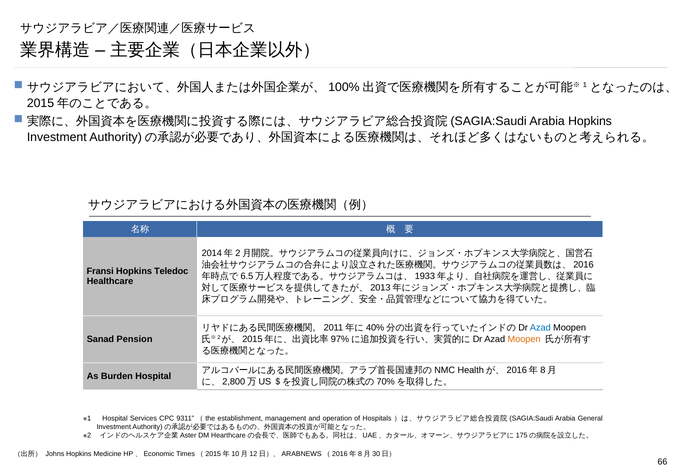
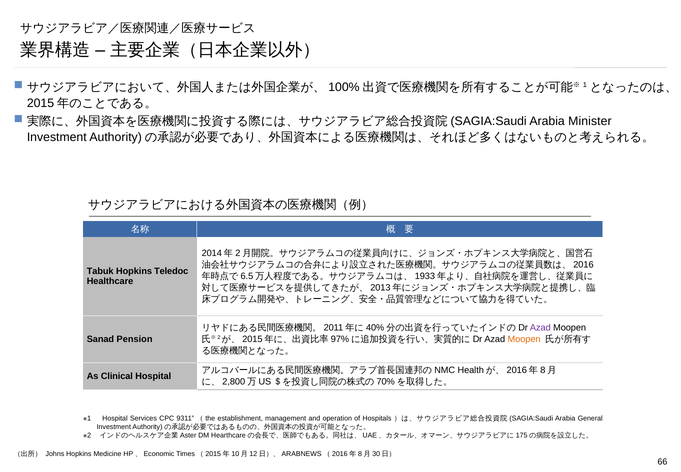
Arabia Hopkins: Hopkins -> Minister
Fransi: Fransi -> Tabuk
Azad at (540, 327) colour: blue -> purple
Burden: Burden -> Clinical
